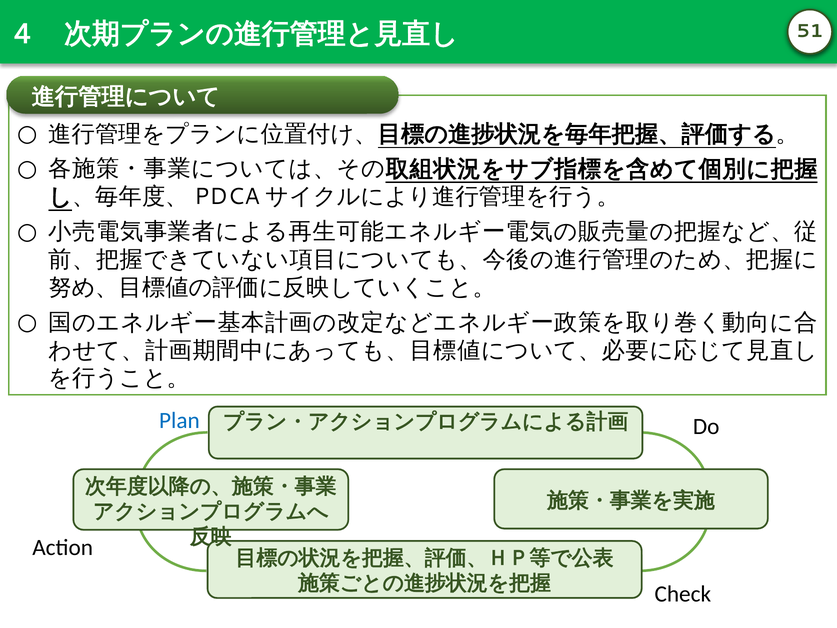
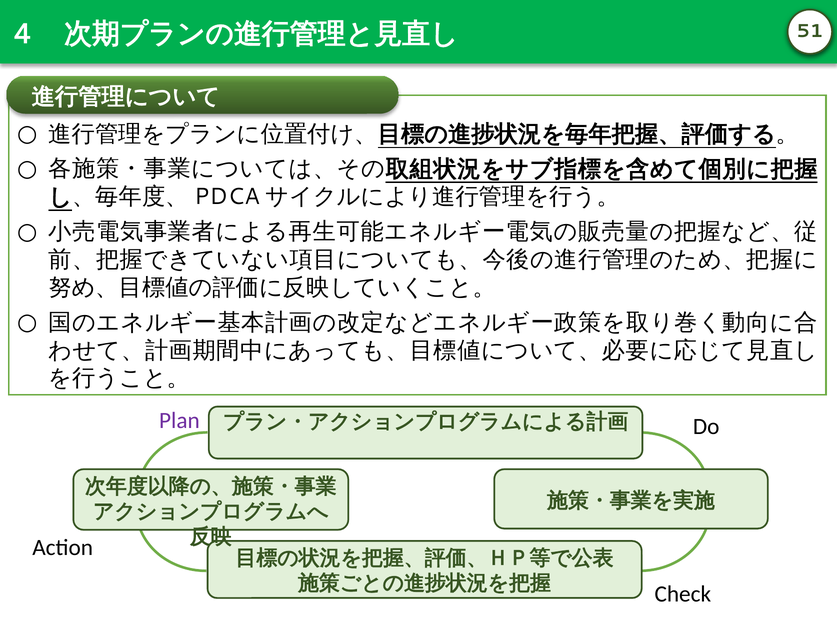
Plan colour: blue -> purple
